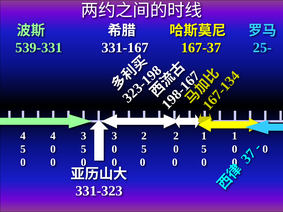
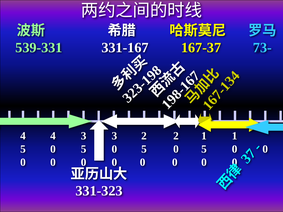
25-: 25- -> 73-
